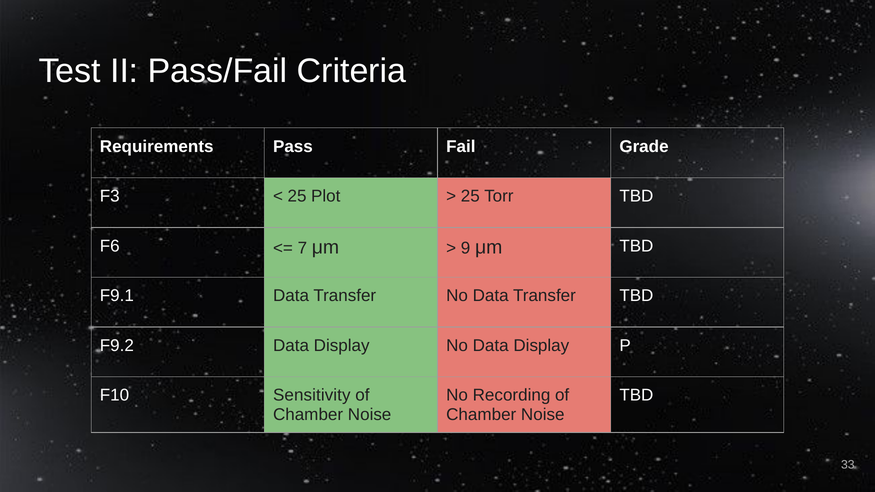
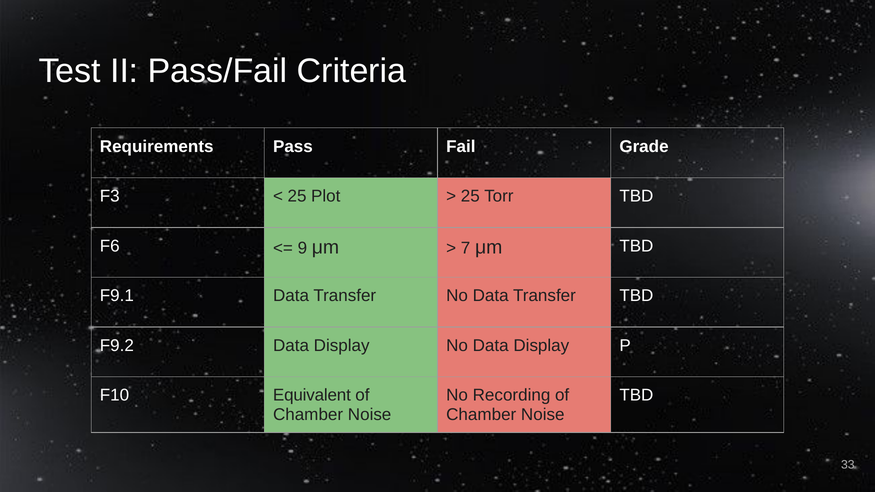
7: 7 -> 9
9: 9 -> 7
Sensitivity: Sensitivity -> Equivalent
